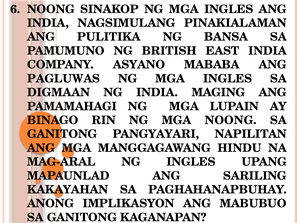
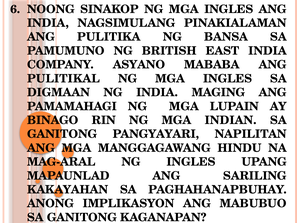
PAGLUWAS: PAGLUWAS -> PULITIKAL
MGA NOONG: NOONG -> INDIAN
